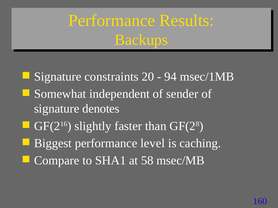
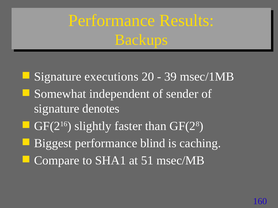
constraints: constraints -> executions
94: 94 -> 39
level: level -> blind
58: 58 -> 51
